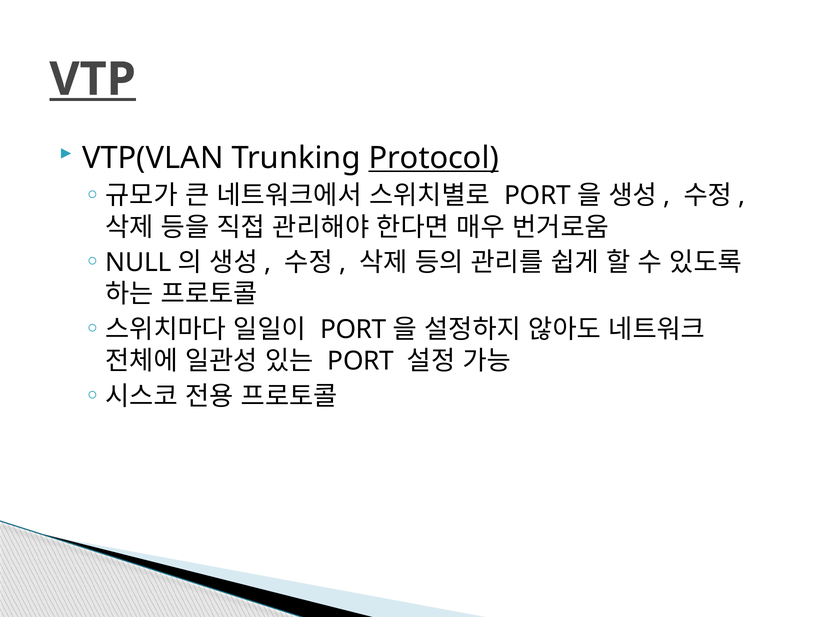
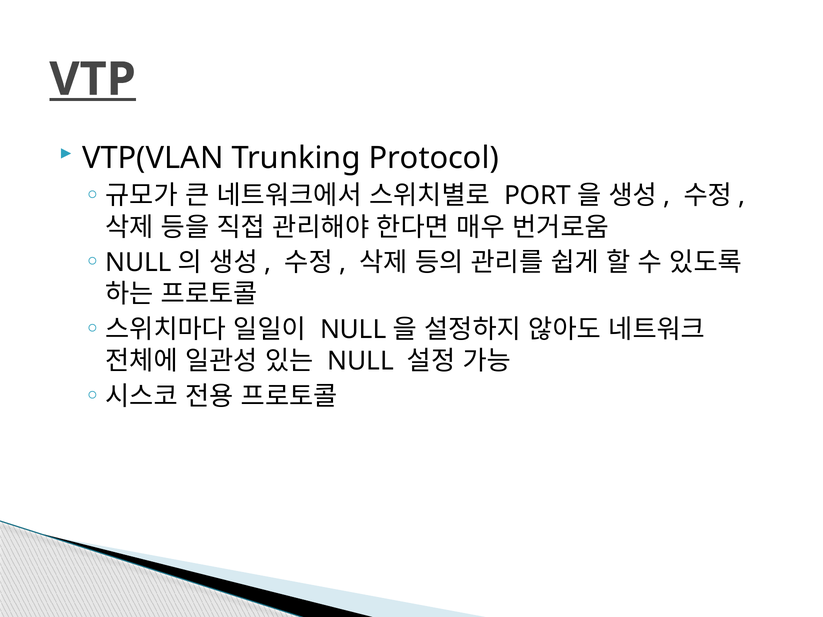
Protocol underline: present -> none
PORT at (353, 330): PORT -> NULL
PORT at (361, 361): PORT -> NULL
